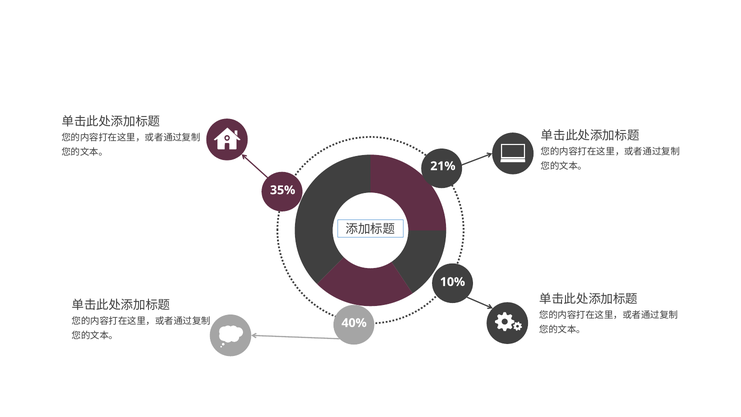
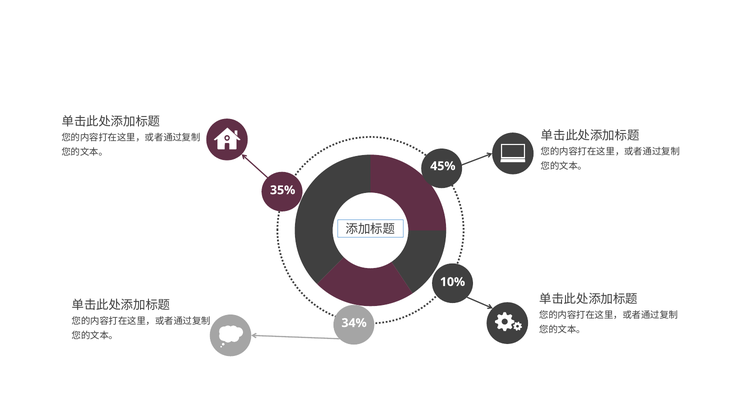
21%: 21% -> 45%
40%: 40% -> 34%
